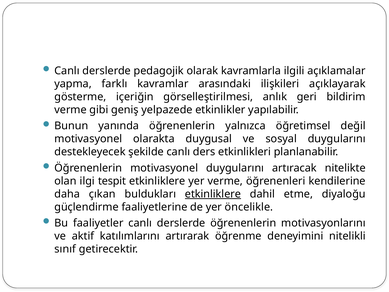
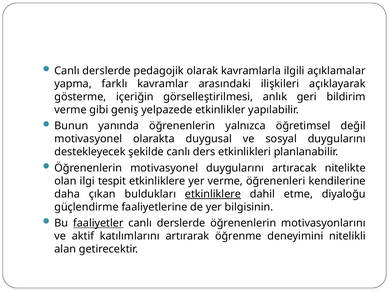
öncelikle: öncelikle -> bilgisinin
faaliyetler underline: none -> present
sınıf: sınıf -> alan
